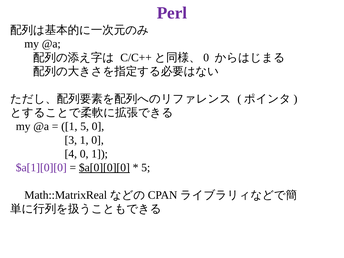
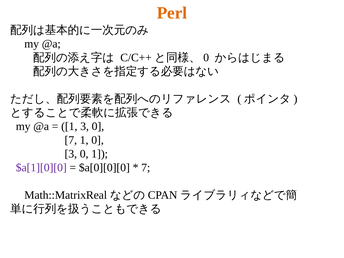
Perl colour: purple -> orange
1 5: 5 -> 3
3 at (71, 140): 3 -> 7
4 at (71, 154): 4 -> 3
$a[0][0][0 underline: present -> none
5 at (146, 168): 5 -> 7
